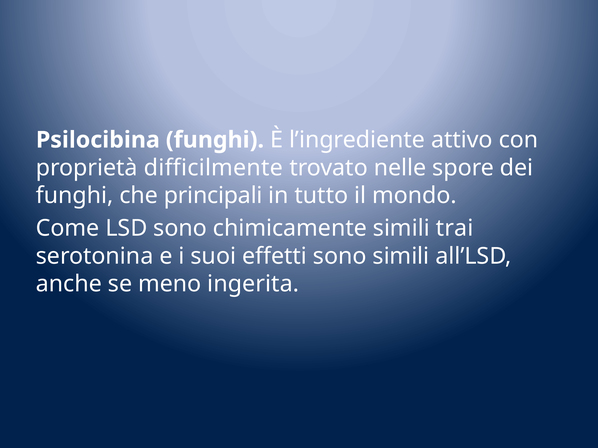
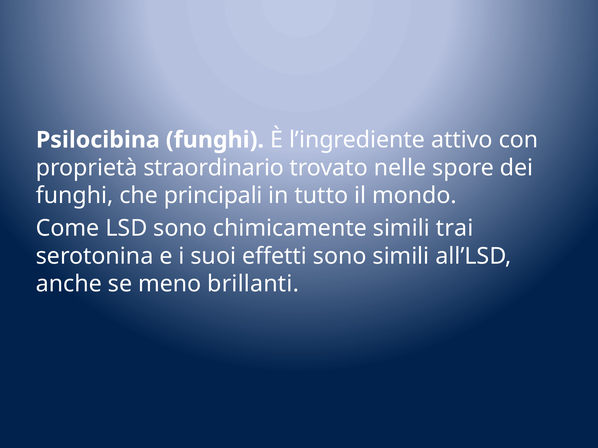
difficilmente: difficilmente -> straordinario
ingerita: ingerita -> brillanti
